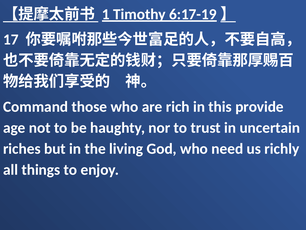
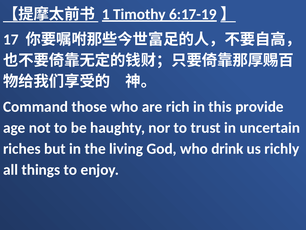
need: need -> drink
